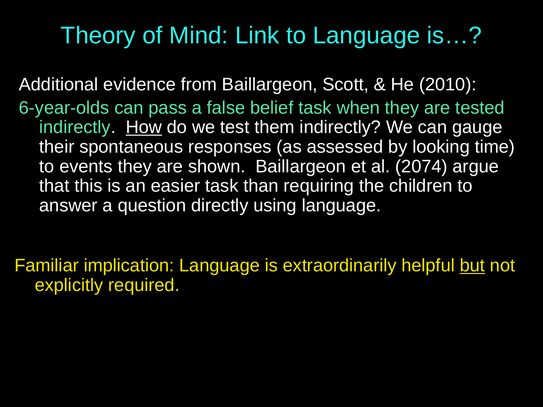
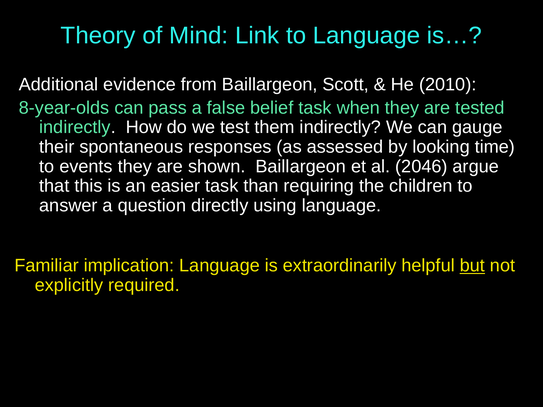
6-year-olds: 6-year-olds -> 8-year-olds
How underline: present -> none
2074: 2074 -> 2046
